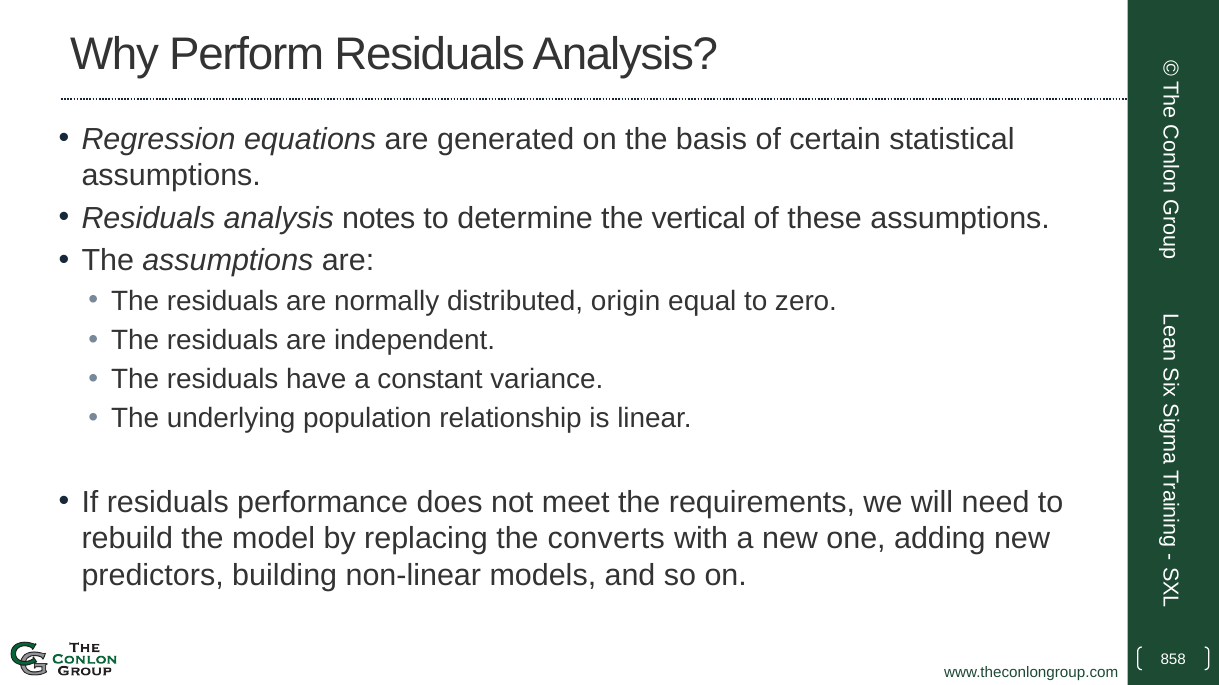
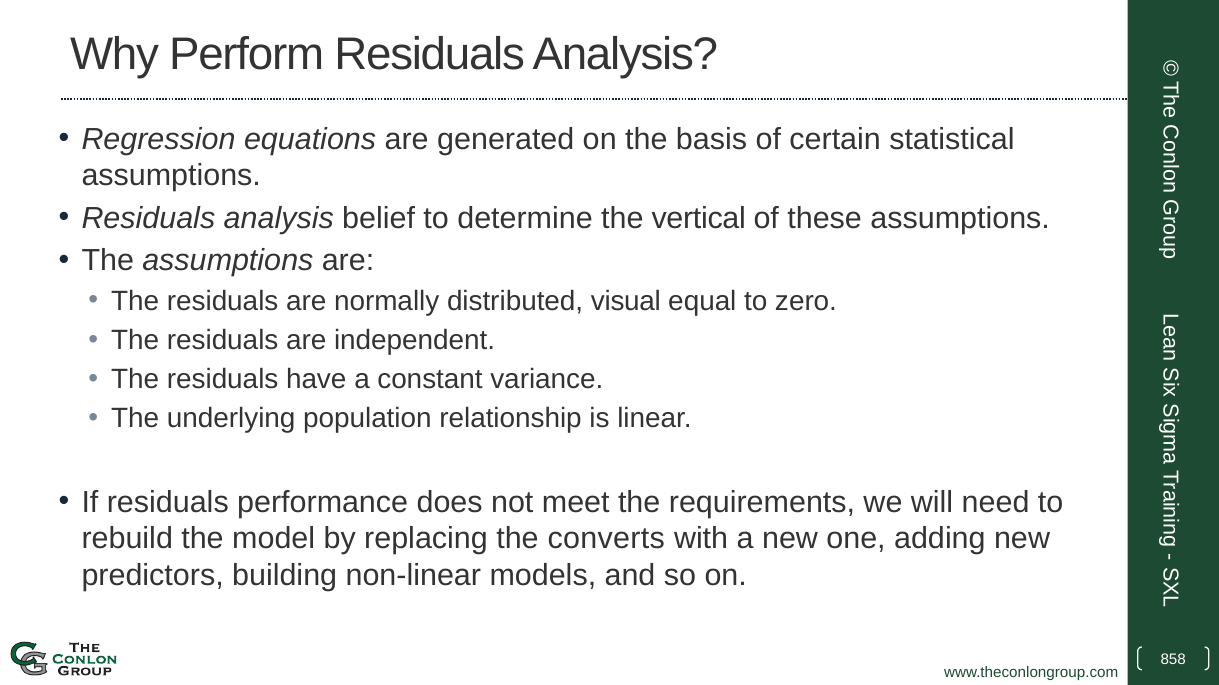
notes: notes -> belief
origin: origin -> visual
